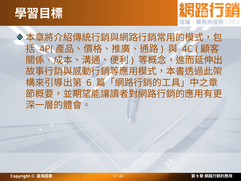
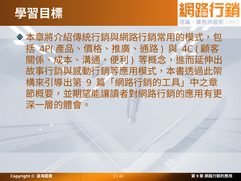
6 at (89, 83): 6 -> 9
